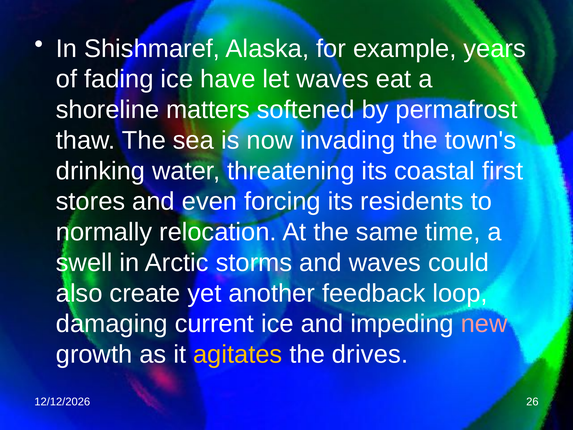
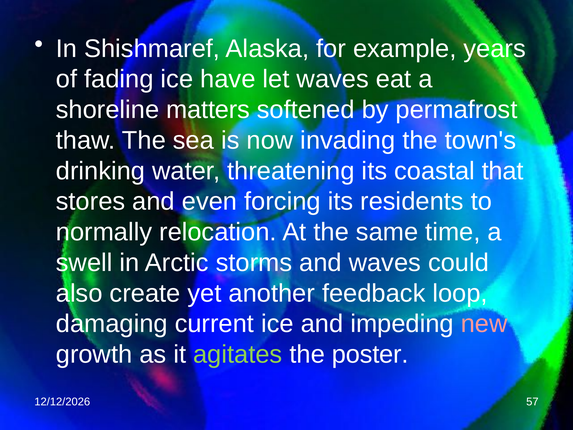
first: first -> that
agitates colour: yellow -> light green
drives: drives -> poster
26: 26 -> 57
